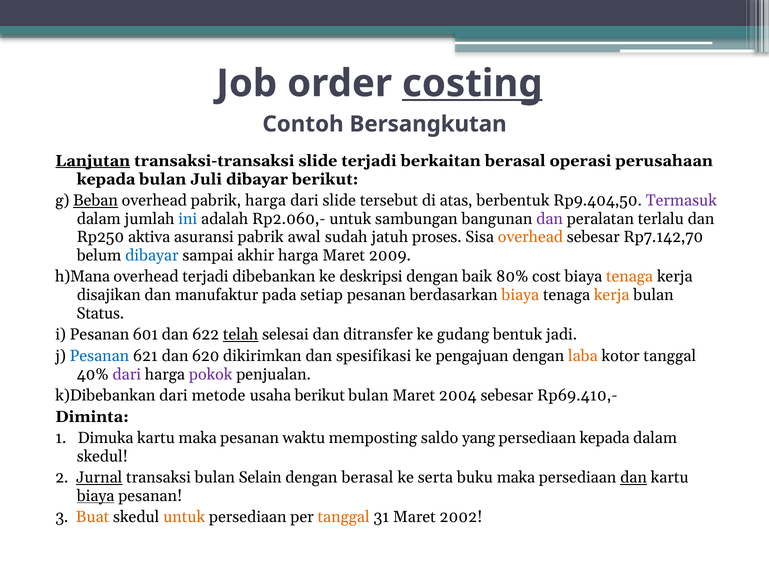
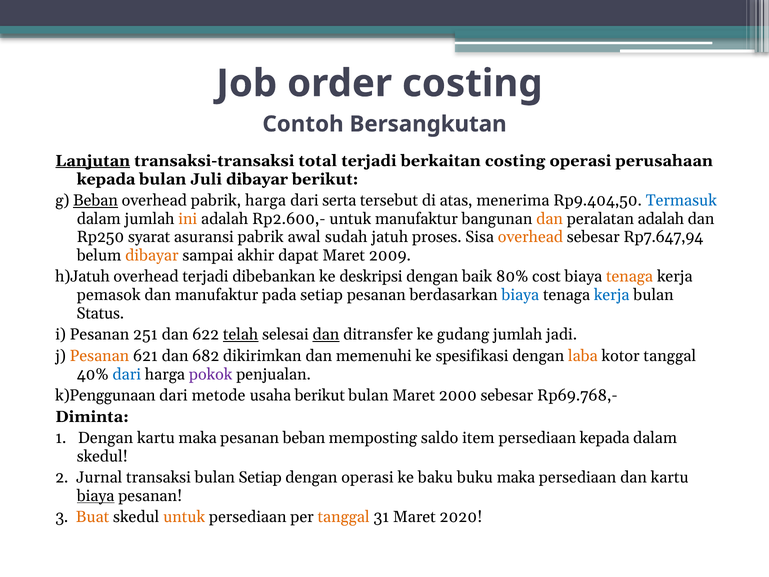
costing at (472, 83) underline: present -> none
transaksi-transaksi slide: slide -> total
berkaitan berasal: berasal -> costing
dari slide: slide -> serta
berbentuk: berbentuk -> menerima
Termasuk colour: purple -> blue
ini colour: blue -> orange
Rp2.060,-: Rp2.060,- -> Rp2.600,-
untuk sambungan: sambungan -> manufaktur
dan at (550, 219) colour: purple -> orange
peralatan terlalu: terlalu -> adalah
aktiva: aktiva -> syarat
Rp7.142,70: Rp7.142,70 -> Rp7.647,94
dibayar at (152, 255) colour: blue -> orange
akhir harga: harga -> dapat
h)Mana: h)Mana -> h)Jatuh
disajikan: disajikan -> pemasok
biaya at (520, 295) colour: orange -> blue
kerja at (612, 295) colour: orange -> blue
601: 601 -> 251
dan at (326, 334) underline: none -> present
gudang bentuk: bentuk -> jumlah
Pesanan at (99, 356) colour: blue -> orange
620: 620 -> 682
spesifikasi: spesifikasi -> memenuhi
pengajuan: pengajuan -> spesifikasi
dari at (127, 374) colour: purple -> blue
k)Dibebankan: k)Dibebankan -> k)Penggunaan
2004: 2004 -> 2000
Rp69.410,-: Rp69.410,- -> Rp69.768,-
1 Dimuka: Dimuka -> Dengan
pesanan waktu: waktu -> beban
yang: yang -> item
Jurnal underline: present -> none
bulan Selain: Selain -> Setiap
dengan berasal: berasal -> operasi
serta: serta -> baku
dan at (633, 477) underline: present -> none
2002: 2002 -> 2020
